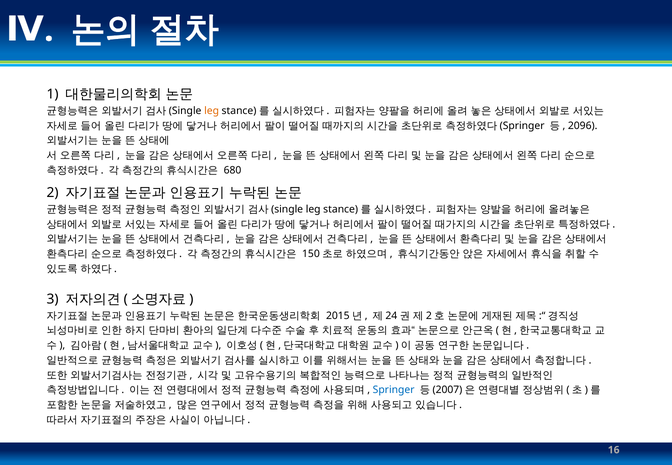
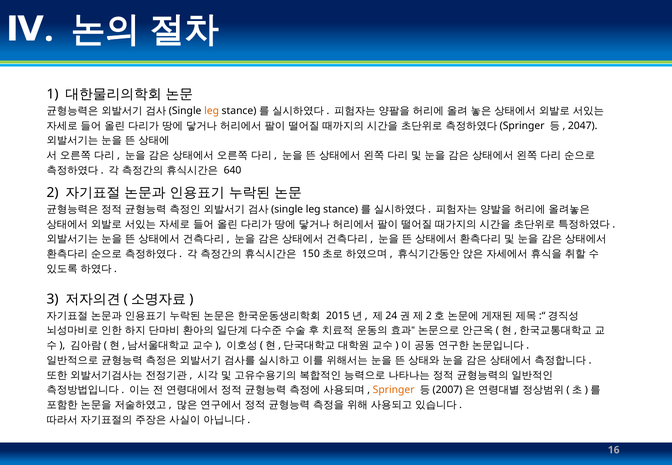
2096: 2096 -> 2047
680: 680 -> 640
Springer colour: blue -> orange
